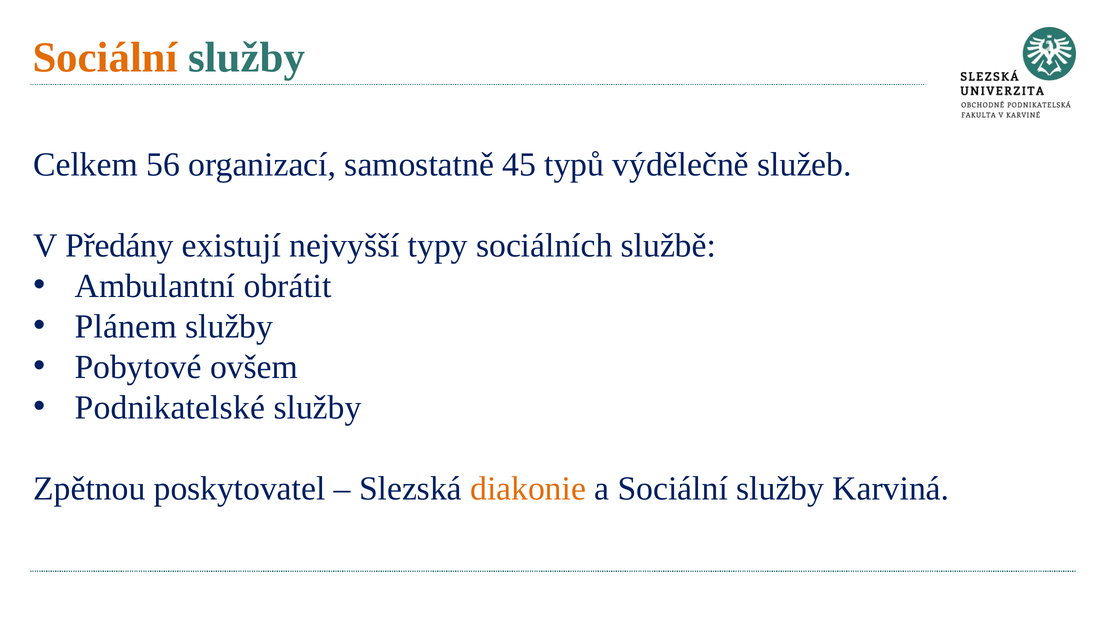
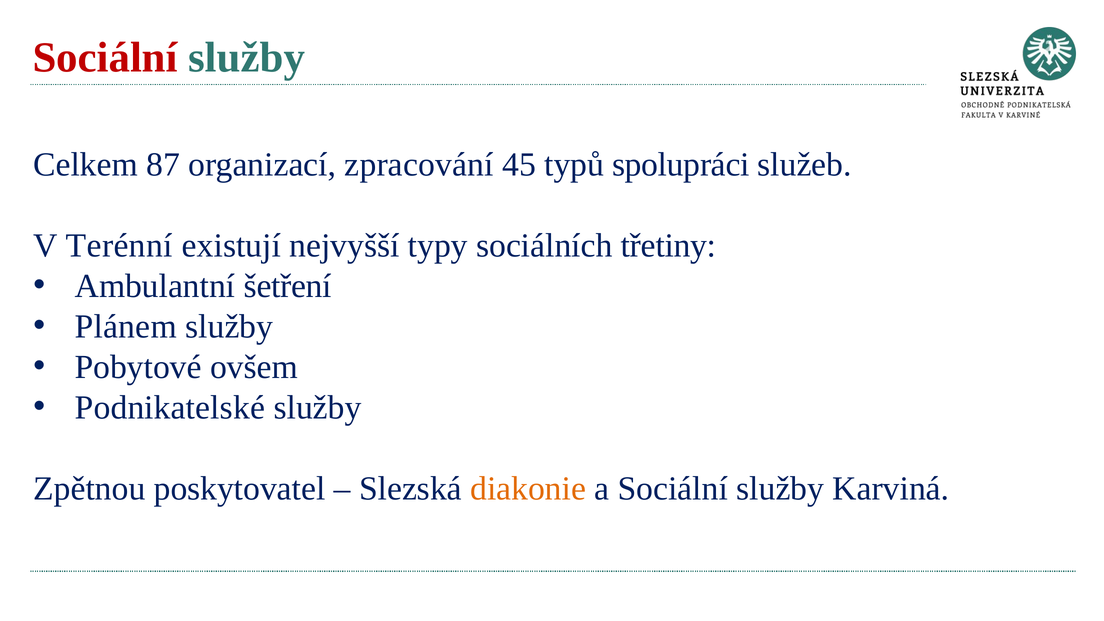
Sociální at (105, 58) colour: orange -> red
56: 56 -> 87
samostatně: samostatně -> zpracování
výdělečně: výdělečně -> spolupráci
Předány: Předány -> Terénní
službě: službě -> třetiny
obrátit: obrátit -> šetření
